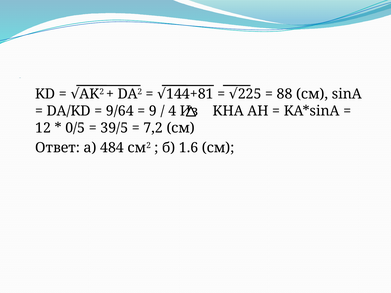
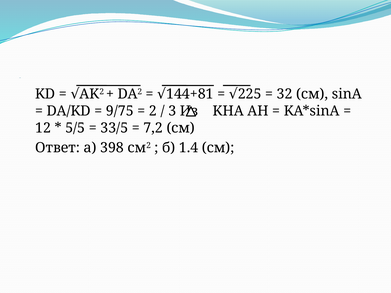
88: 88 -> 32
9/64: 9/64 -> 9/75
9 at (153, 111): 9 -> 2
4: 4 -> 3
0/5: 0/5 -> 5/5
39/5: 39/5 -> 33/5
484: 484 -> 398
1.6: 1.6 -> 1.4
